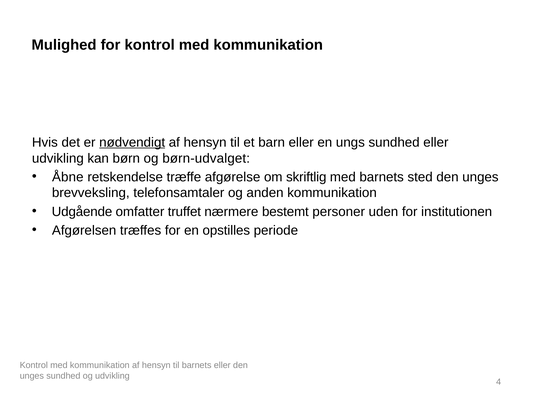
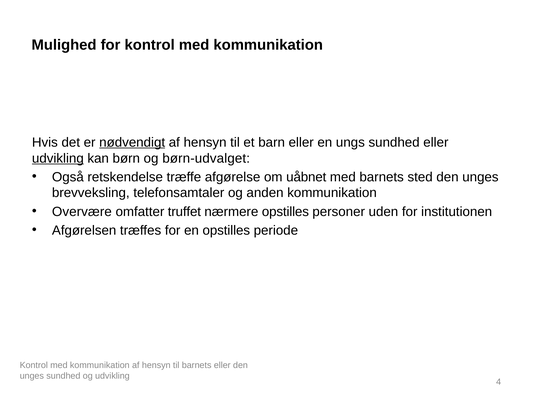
udvikling at (58, 158) underline: none -> present
Åbne: Åbne -> Også
skriftlig: skriftlig -> uåbnet
Udgående: Udgående -> Overvære
nærmere bestemt: bestemt -> opstilles
